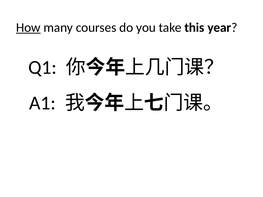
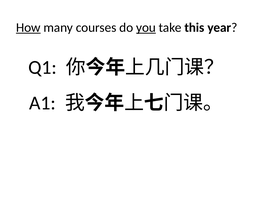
you underline: none -> present
